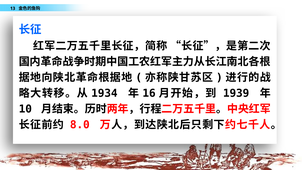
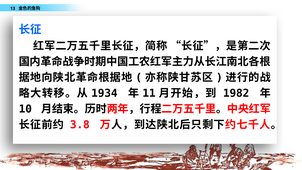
16: 16 -> 11
1939: 1939 -> 1982
8.0: 8.0 -> 3.8
